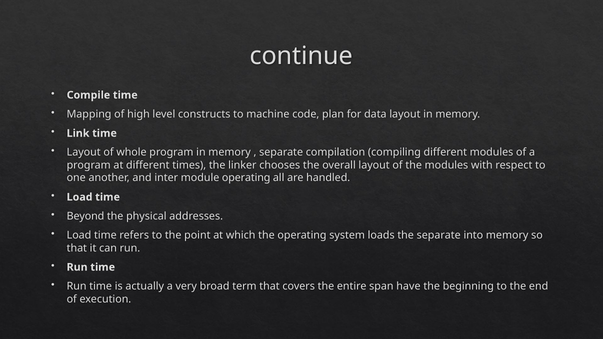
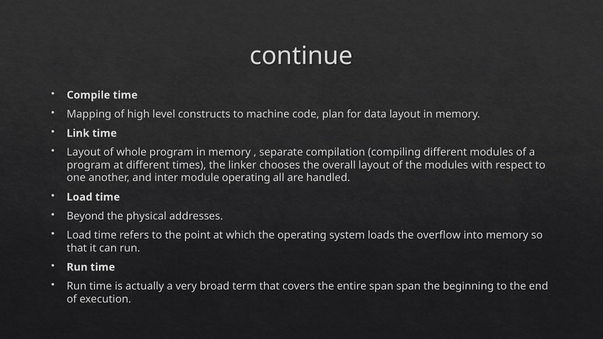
the separate: separate -> overflow
span have: have -> span
